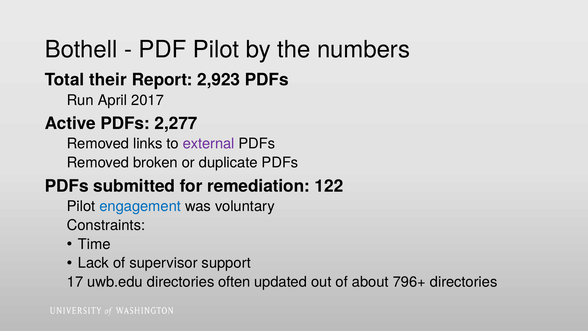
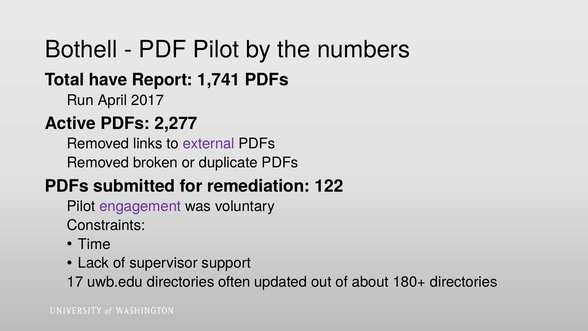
their: their -> have
2,923: 2,923 -> 1,741
engagement colour: blue -> purple
796+: 796+ -> 180+
